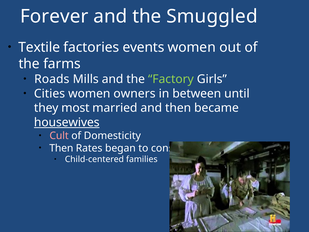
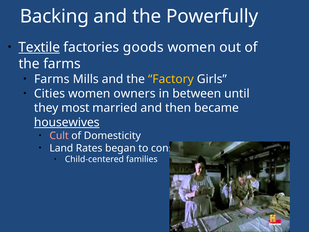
Forever: Forever -> Backing
Smuggled: Smuggled -> Powerfully
Textile underline: none -> present
events: events -> goods
Roads at (52, 79): Roads -> Farms
Factory colour: light green -> yellow
Then at (61, 148): Then -> Land
